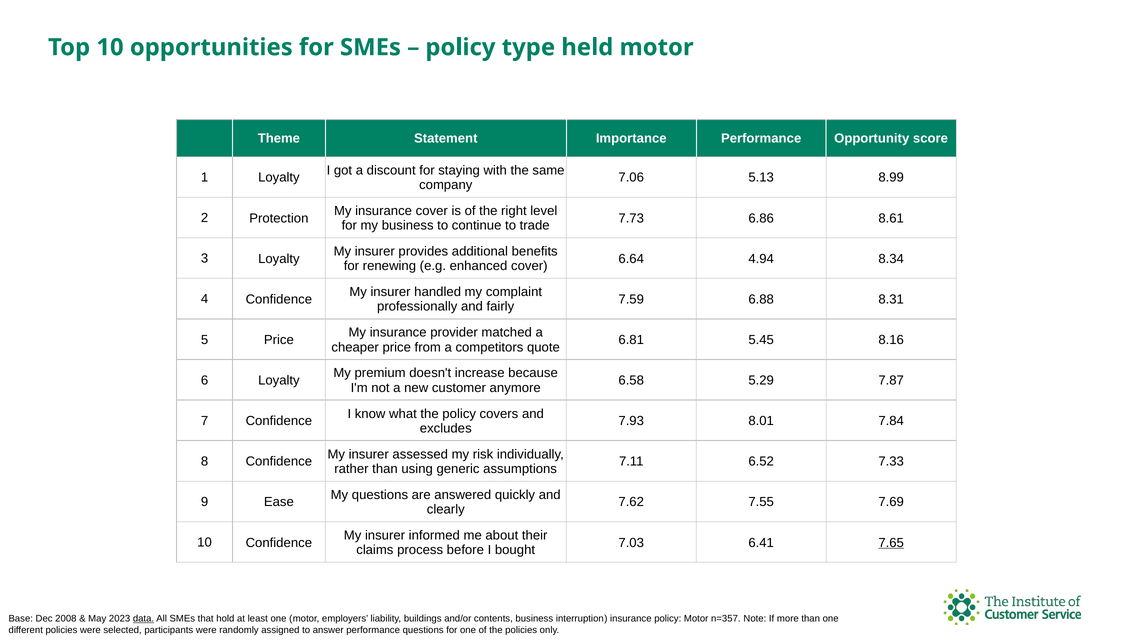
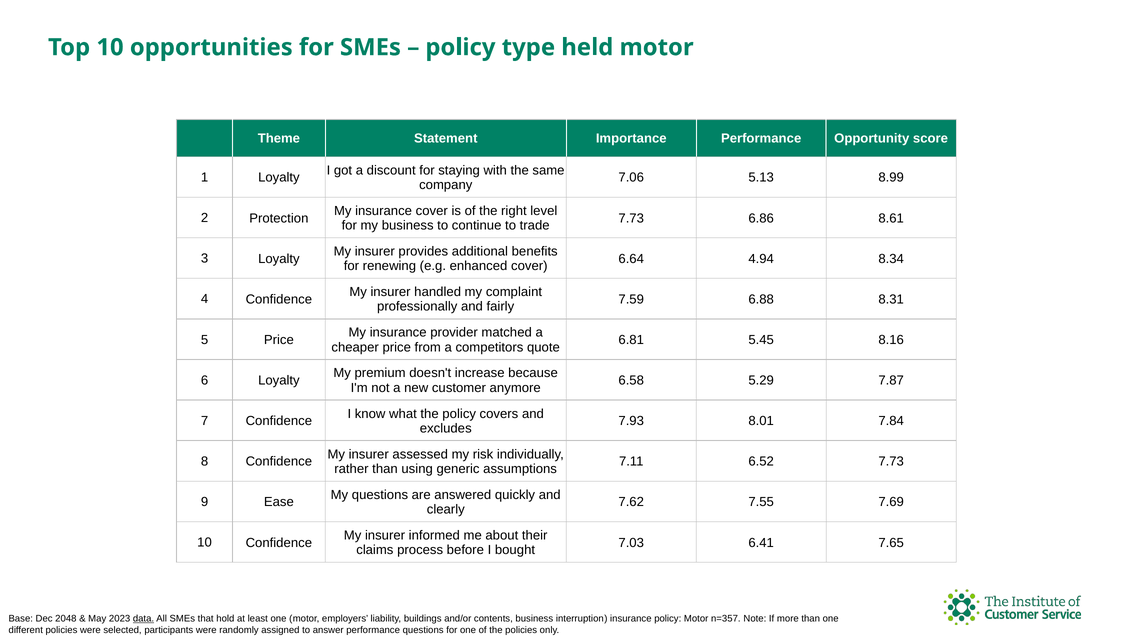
6.52 7.33: 7.33 -> 7.73
7.65 underline: present -> none
2008: 2008 -> 2048
